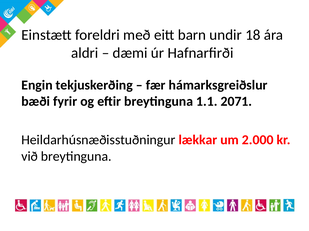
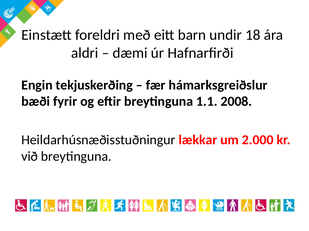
2071: 2071 -> 2008
